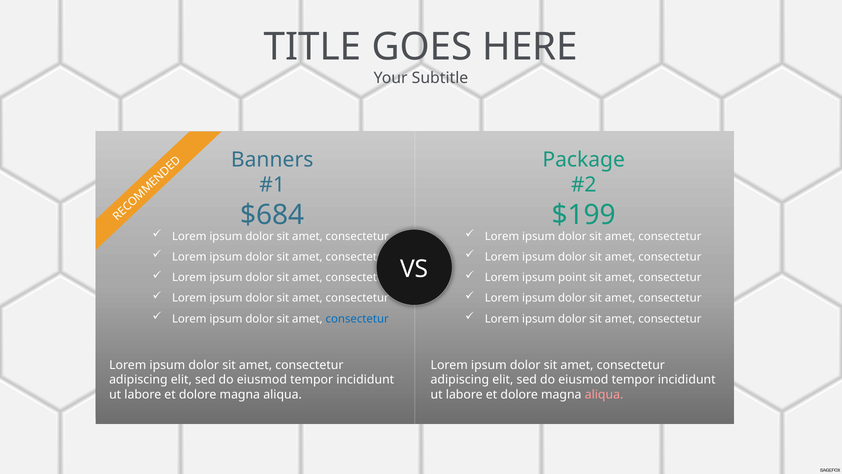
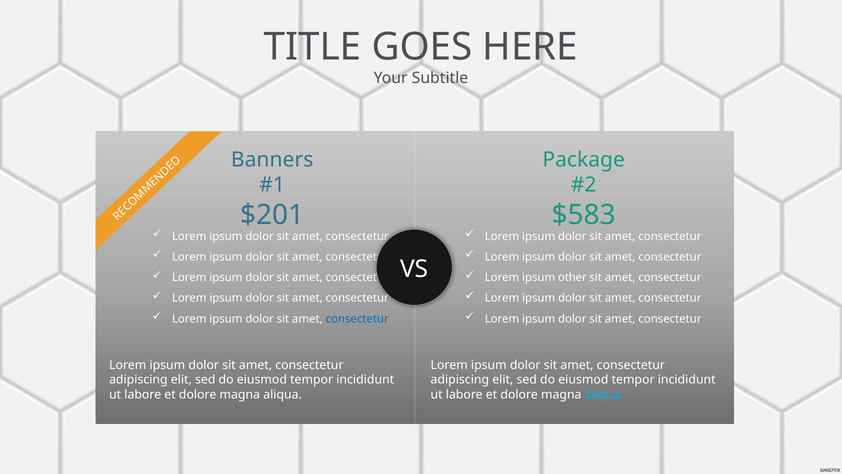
$684: $684 -> $201
$199: $199 -> $583
point: point -> other
aliqua at (604, 394) colour: pink -> light blue
